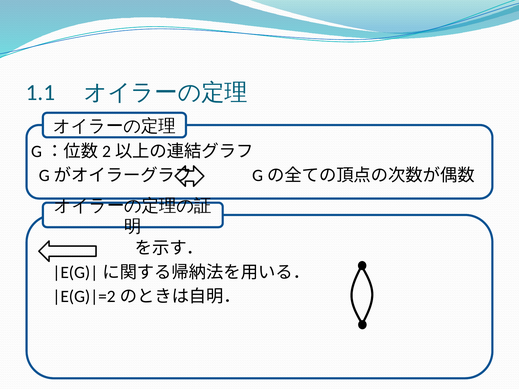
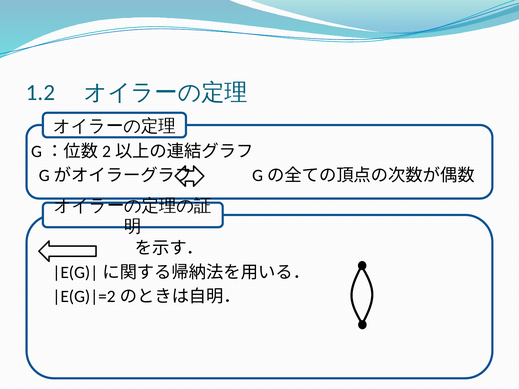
1.1: 1.1 -> 1.2
